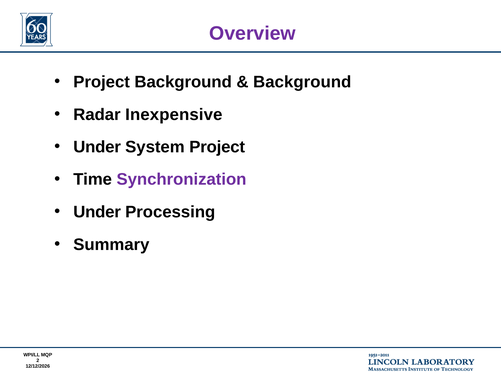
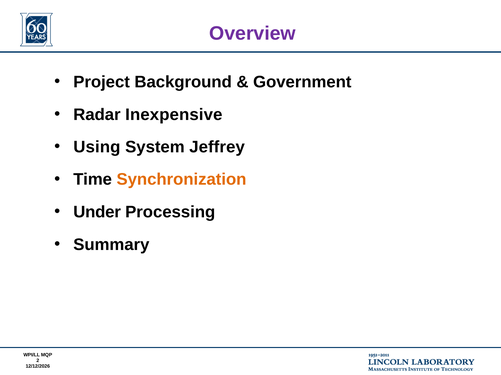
Background at (302, 82): Background -> Government
Under at (97, 147): Under -> Using
System Project: Project -> Jeffrey
Synchronization colour: purple -> orange
